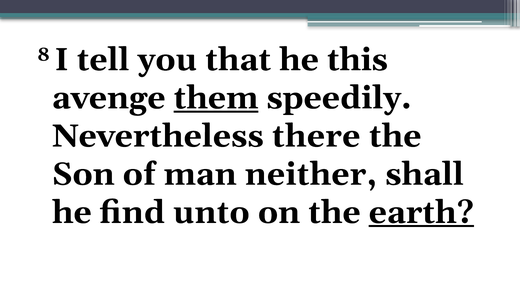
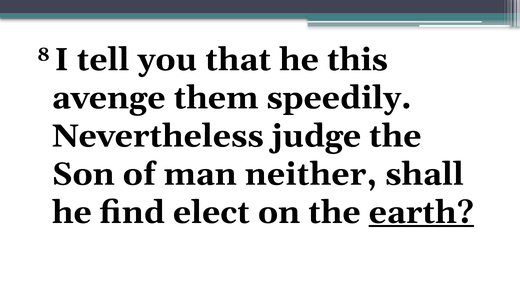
them underline: present -> none
there: there -> judge
unto: unto -> elect
